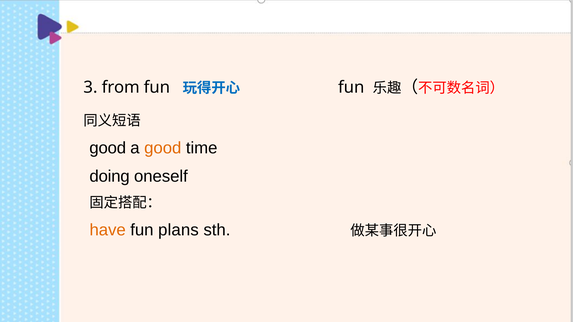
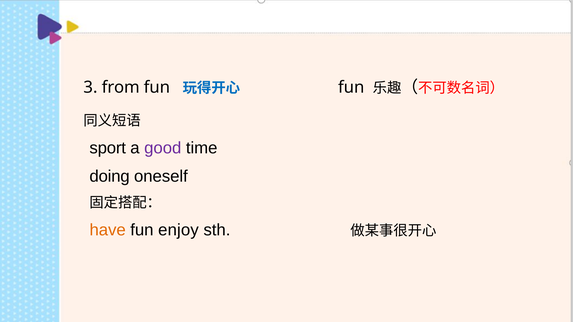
good at (108, 148): good -> sport
good at (163, 148) colour: orange -> purple
plans: plans -> enjoy
